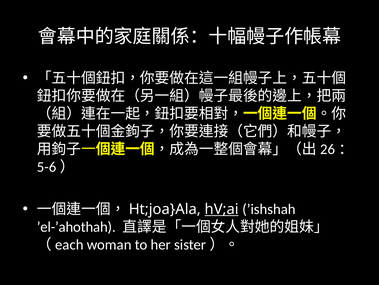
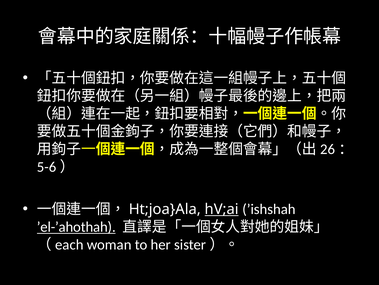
’el-’ahothah underline: none -> present
